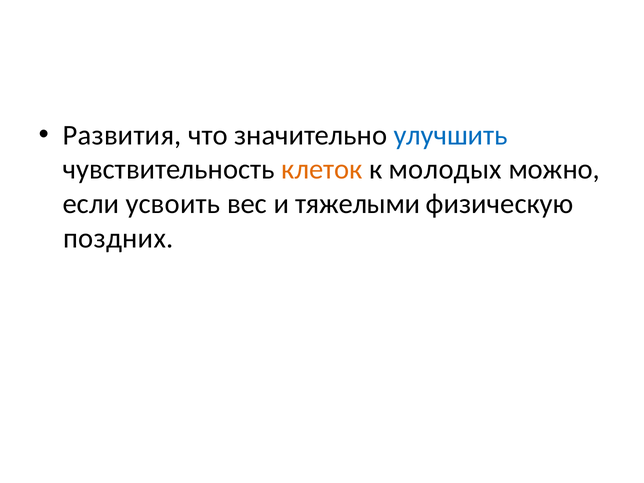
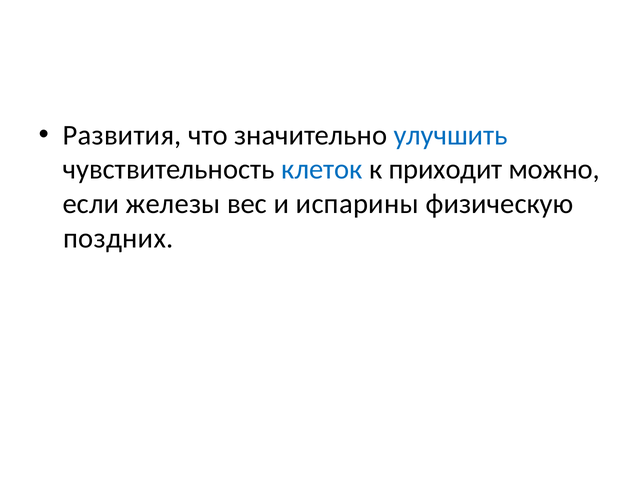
клеток colour: orange -> blue
молодых: молодых -> приходит
усвоить: усвоить -> железы
тяжелыми: тяжелыми -> испарины
